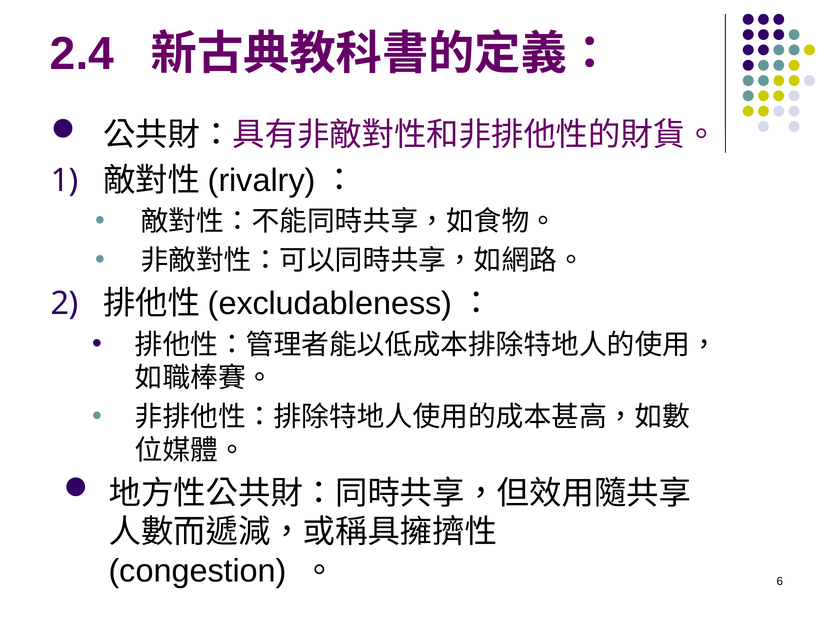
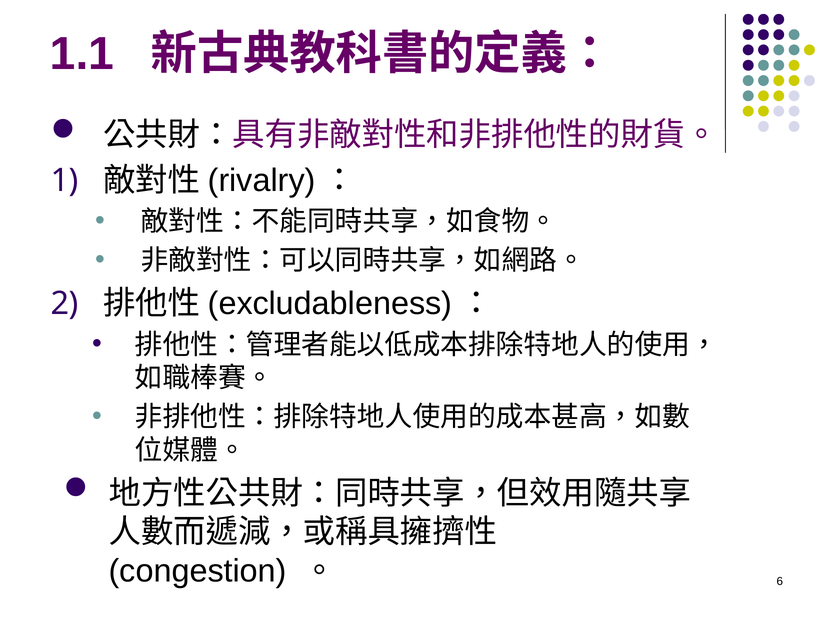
2.4: 2.4 -> 1.1
